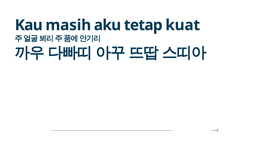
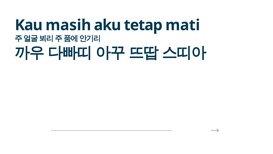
kuat: kuat -> mati
